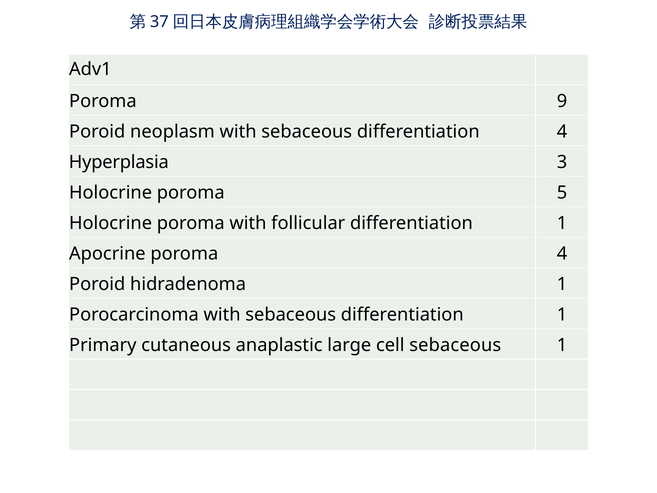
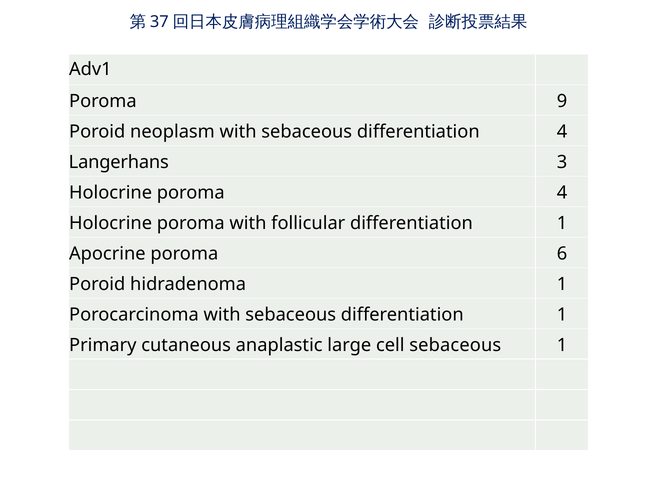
Hyperplasia: Hyperplasia -> Langerhans
poroma 5: 5 -> 4
poroma 4: 4 -> 6
